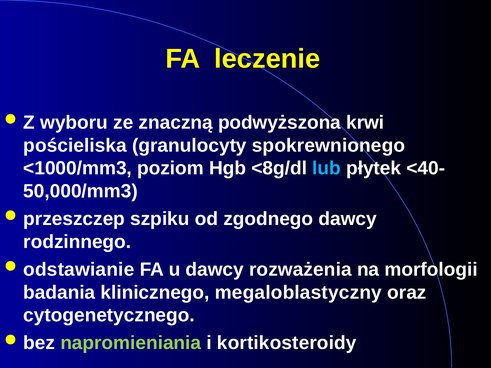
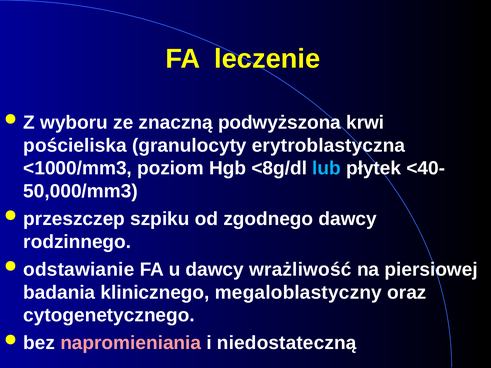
spokrewnionego: spokrewnionego -> erytroblastyczna
rozważenia: rozważenia -> wrażliwość
morfologii: morfologii -> piersiowej
napromieniania colour: light green -> pink
kortikosteroidy: kortikosteroidy -> niedostateczną
